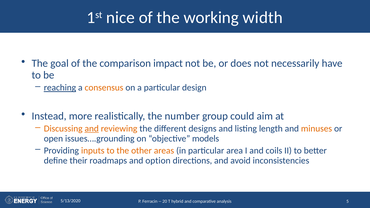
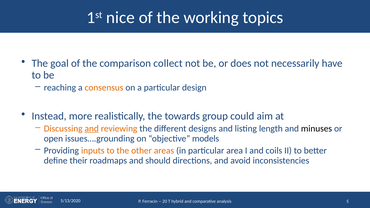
width: width -> topics
impact: impact -> collect
reaching underline: present -> none
number: number -> towards
minuses colour: orange -> black
option: option -> should
